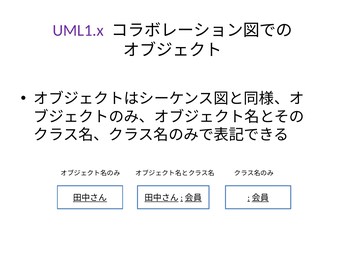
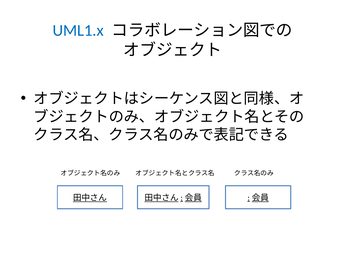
UML1.x colour: purple -> blue
